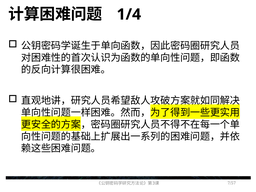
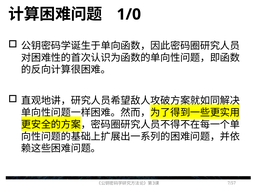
1/4: 1/4 -> 1/0
